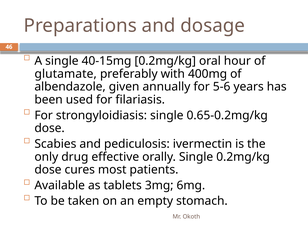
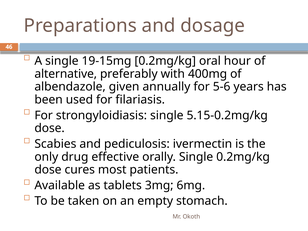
40-15mg: 40-15mg -> 19-15mg
glutamate: glutamate -> alternative
0.65-0.2mg/kg: 0.65-0.2mg/kg -> 5.15-0.2mg/kg
